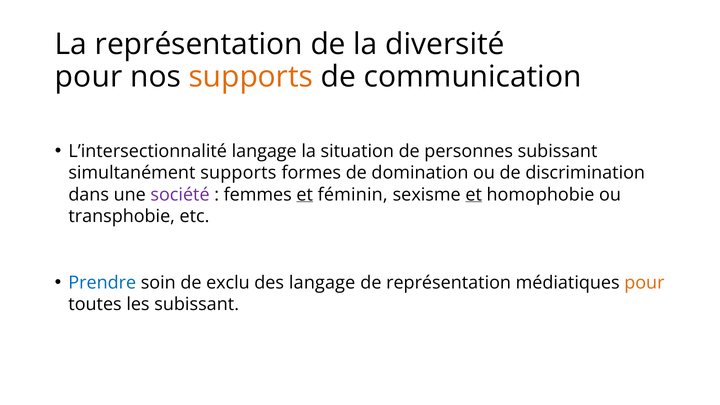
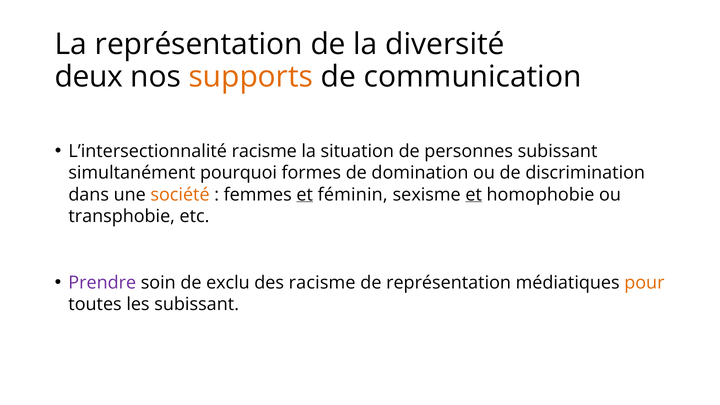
pour at (89, 77): pour -> deux
L’intersectionnalité langage: langage -> racisme
simultanément supports: supports -> pourquoi
société colour: purple -> orange
Prendre colour: blue -> purple
des langage: langage -> racisme
